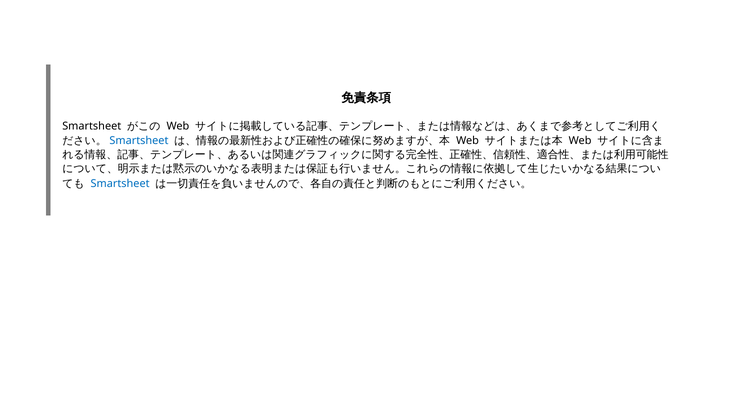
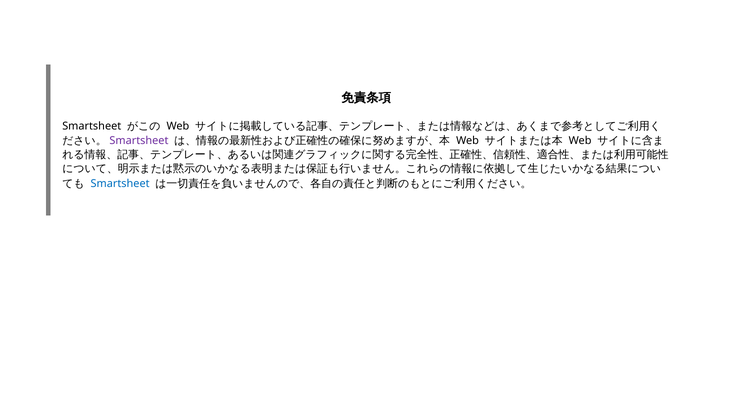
Smartsheet at (139, 141) colour: blue -> purple
